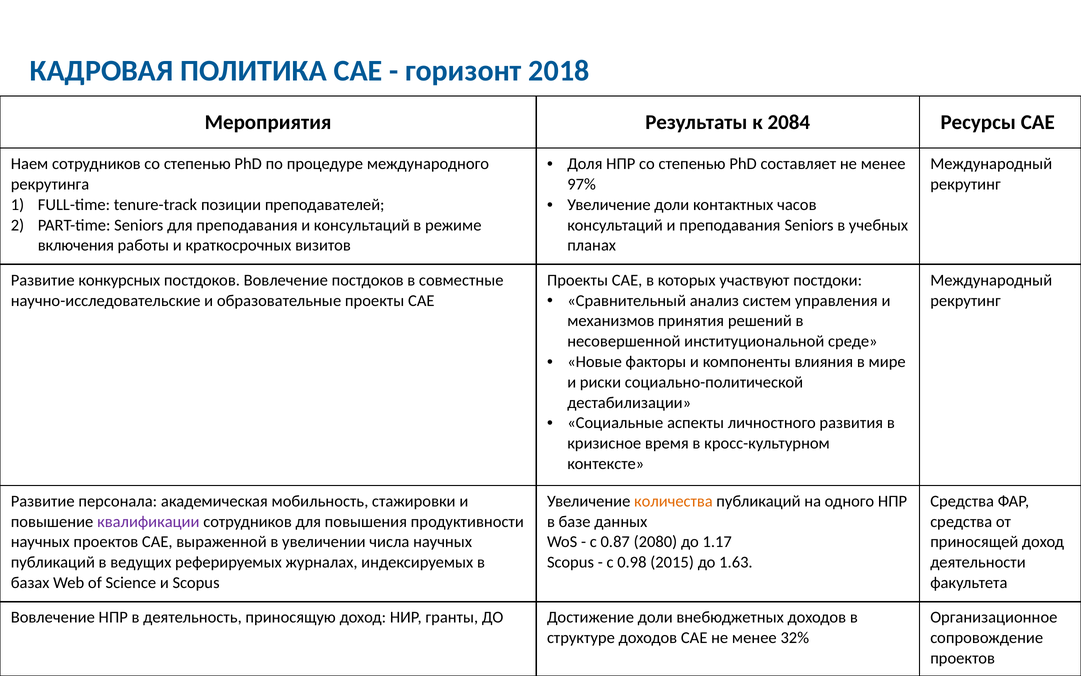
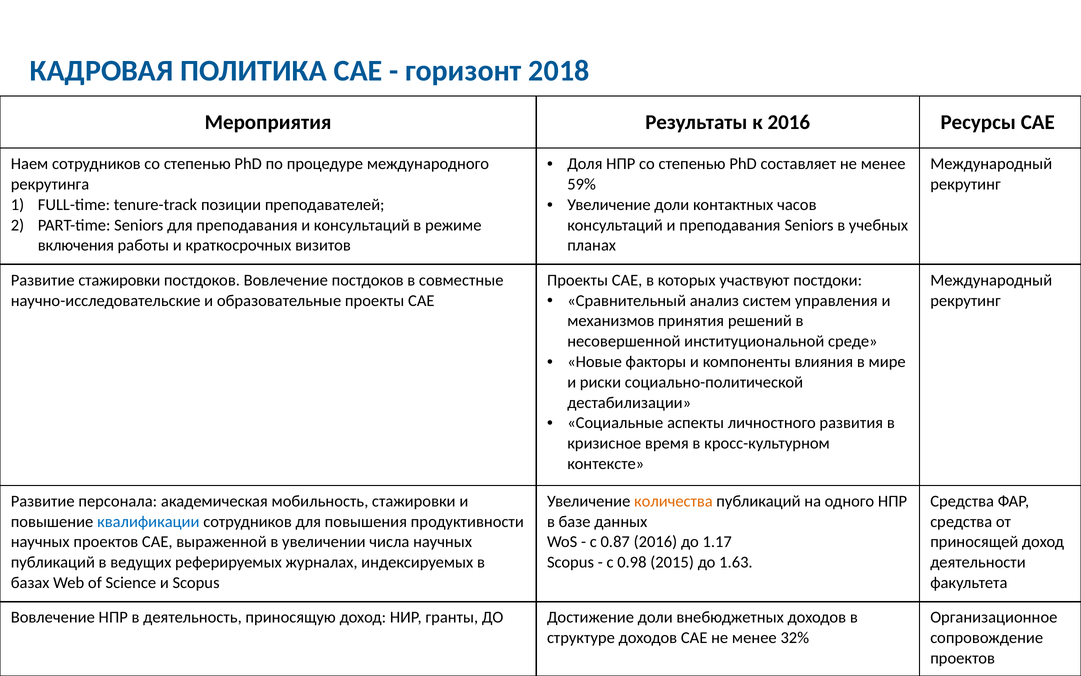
к 2084: 2084 -> 2016
97%: 97% -> 59%
Развитие конкурсных: конкурсных -> стажировки
квалификации colour: purple -> blue
0.87 2080: 2080 -> 2016
